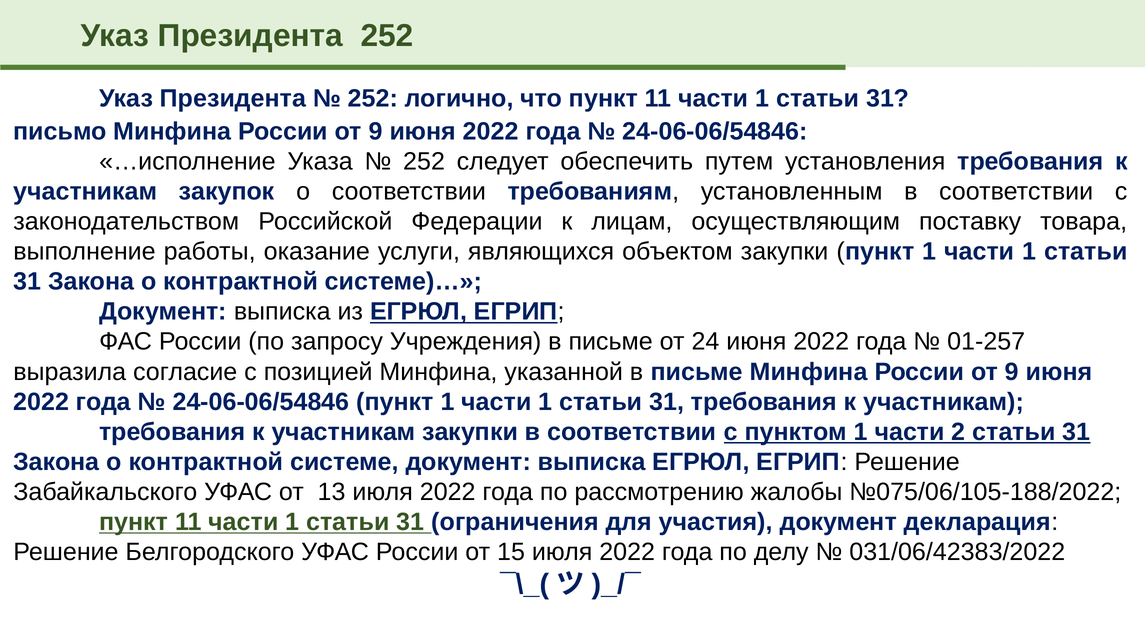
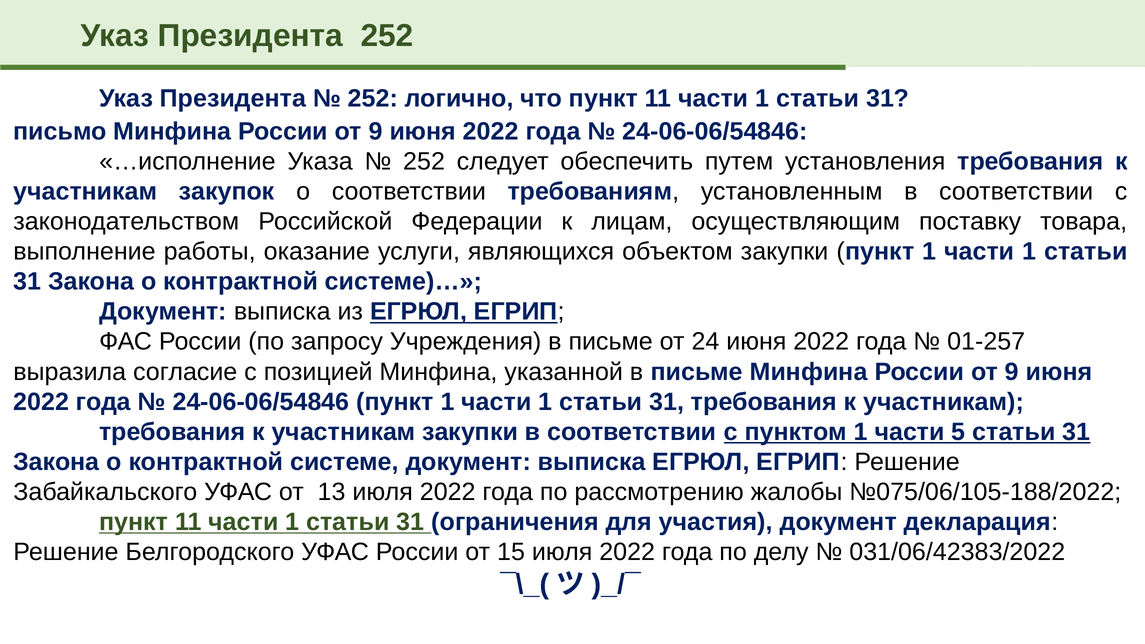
2: 2 -> 5
